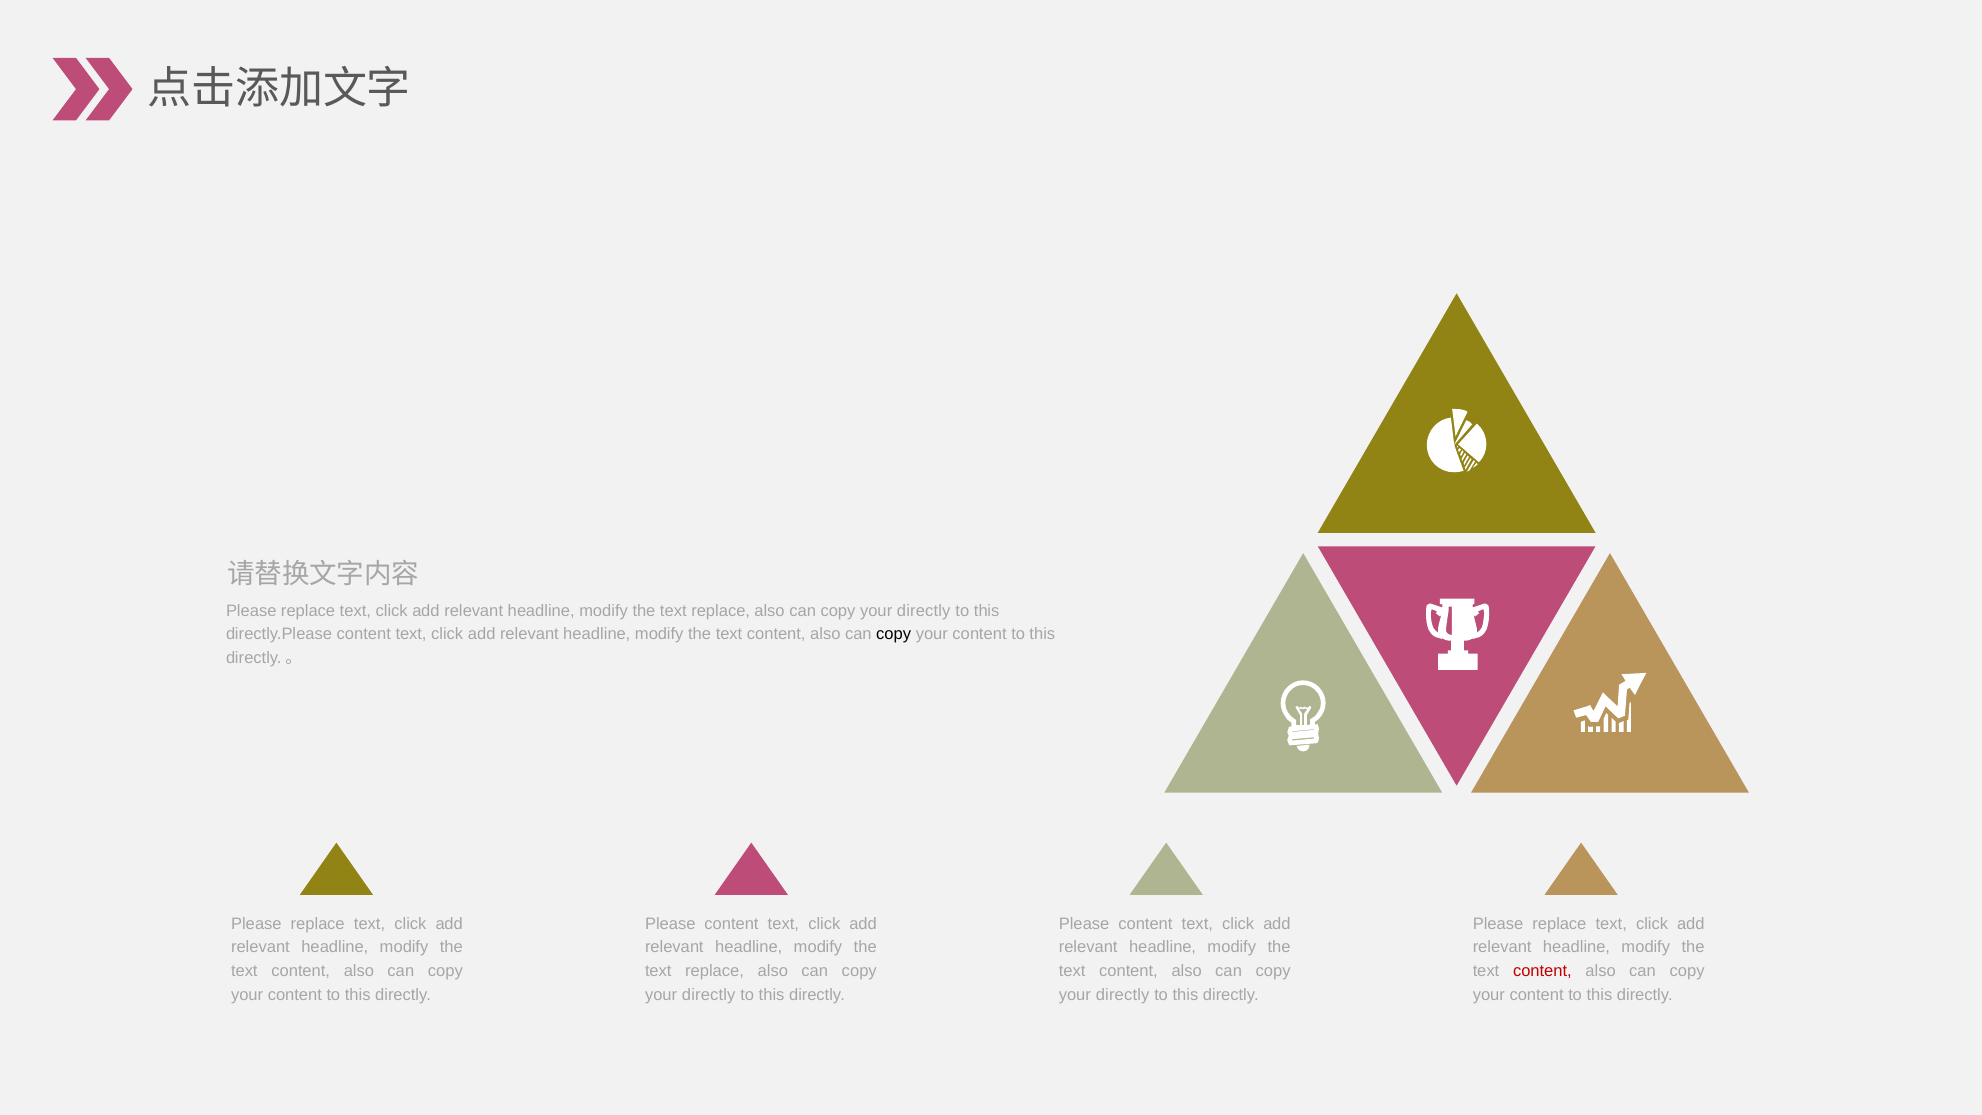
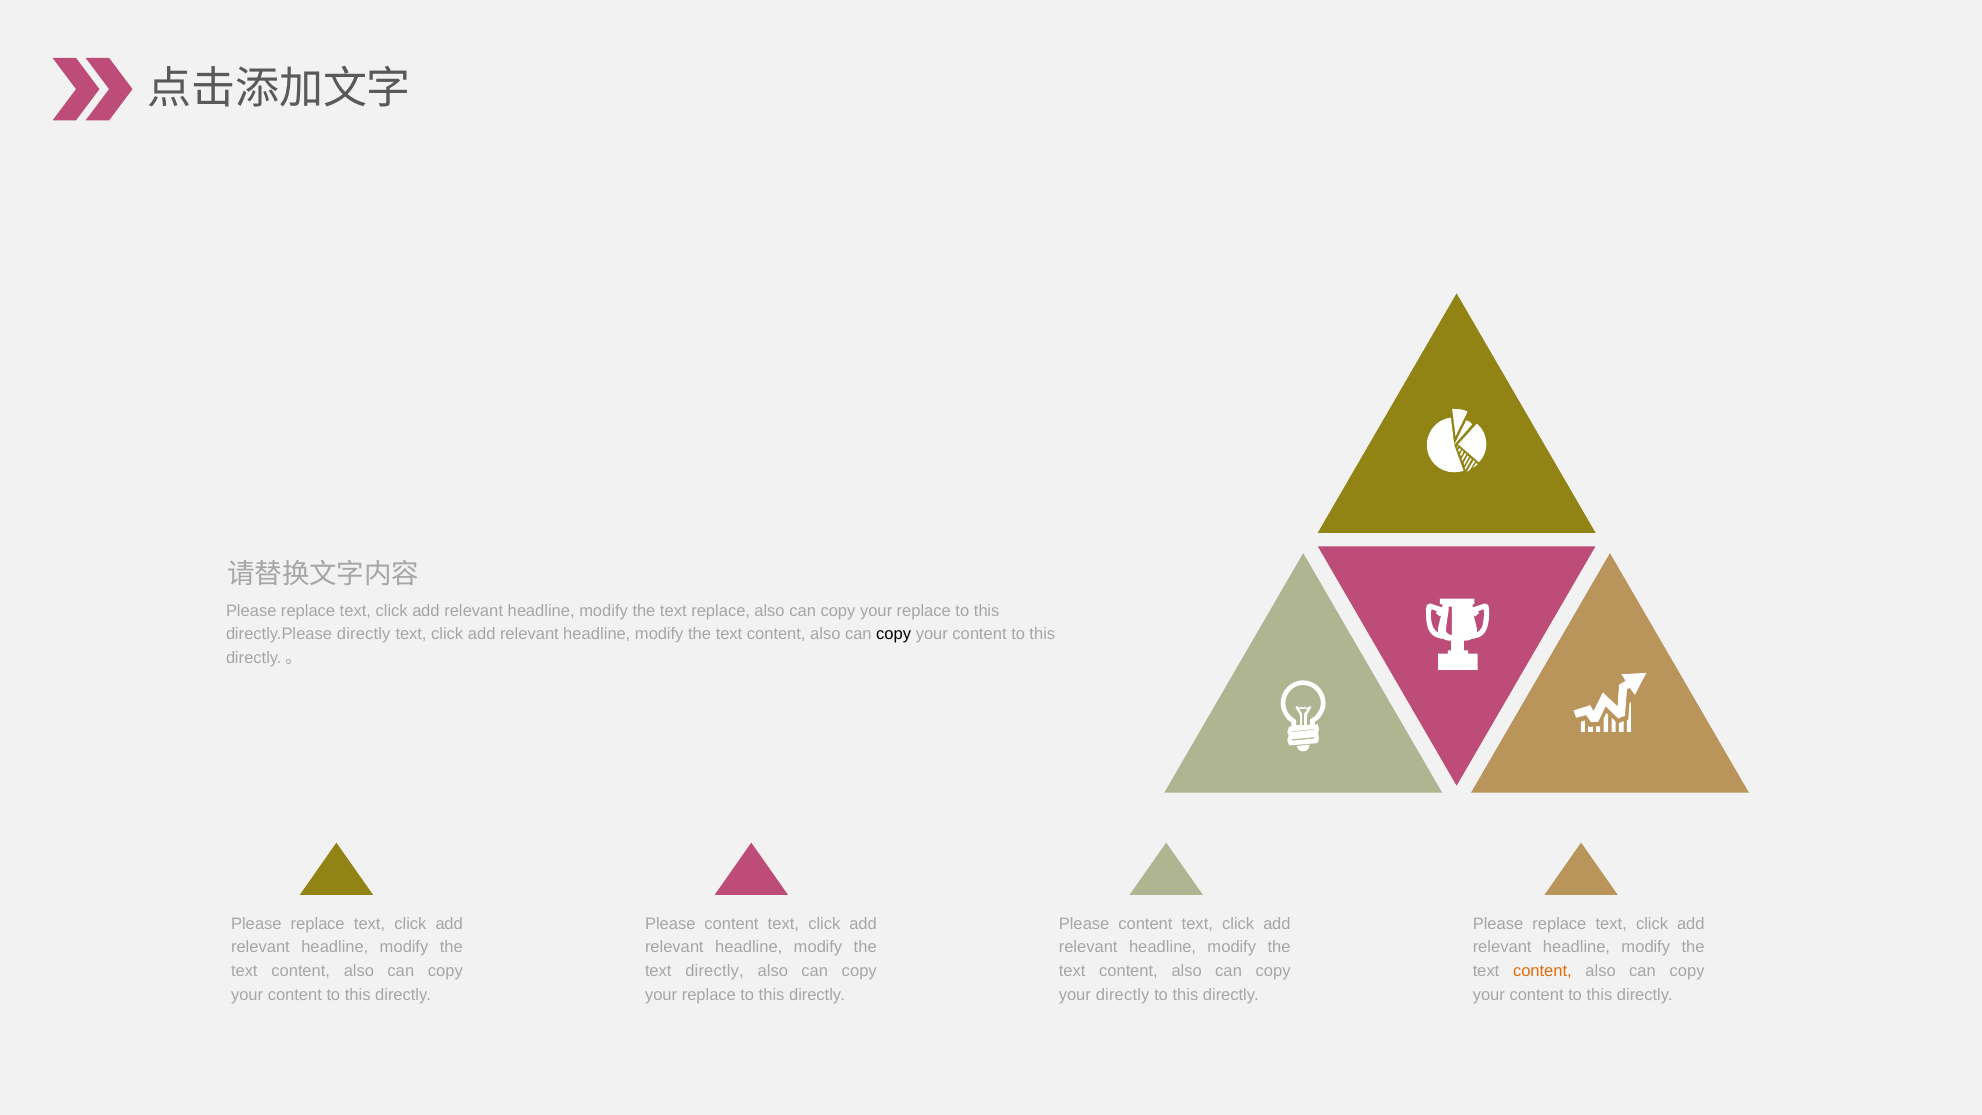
directly at (924, 611): directly -> replace
directly.Please content: content -> directly
replace at (715, 971): replace -> directly
content at (1542, 971) colour: red -> orange
directly at (709, 995): directly -> replace
